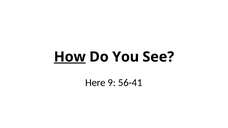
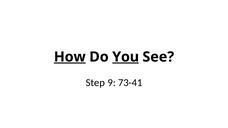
You underline: none -> present
Here: Here -> Step
56-41: 56-41 -> 73-41
